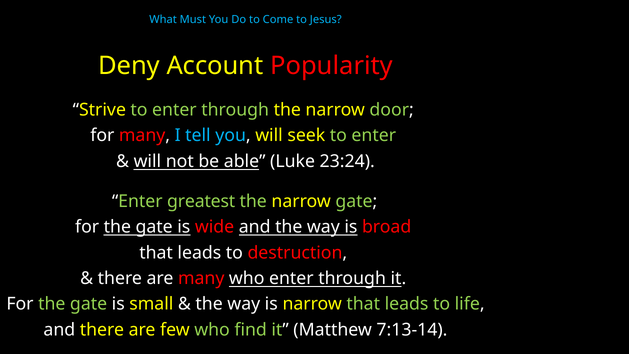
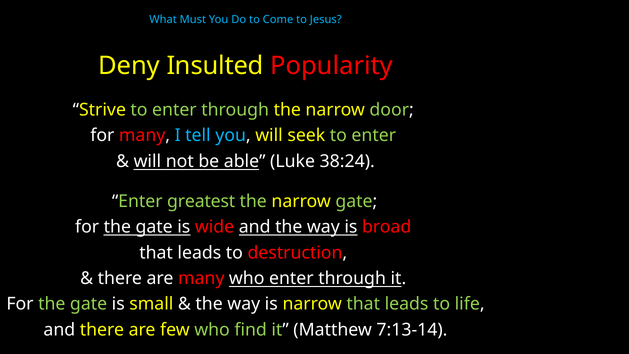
Account: Account -> Insulted
23:24: 23:24 -> 38:24
